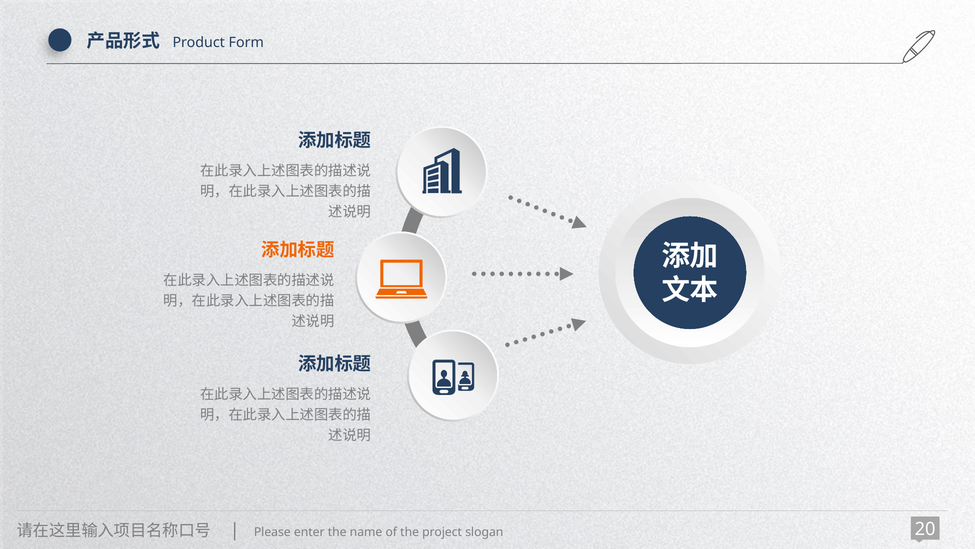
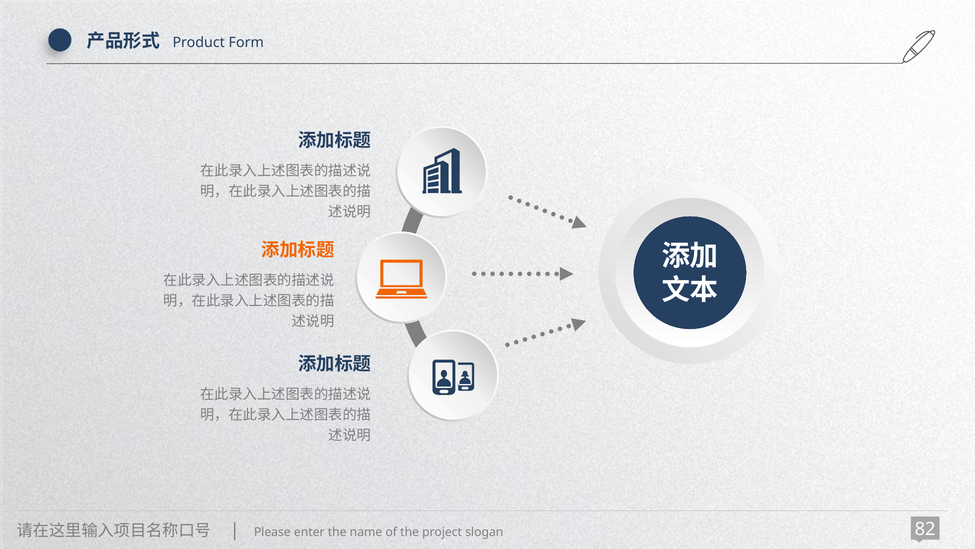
20: 20 -> 82
